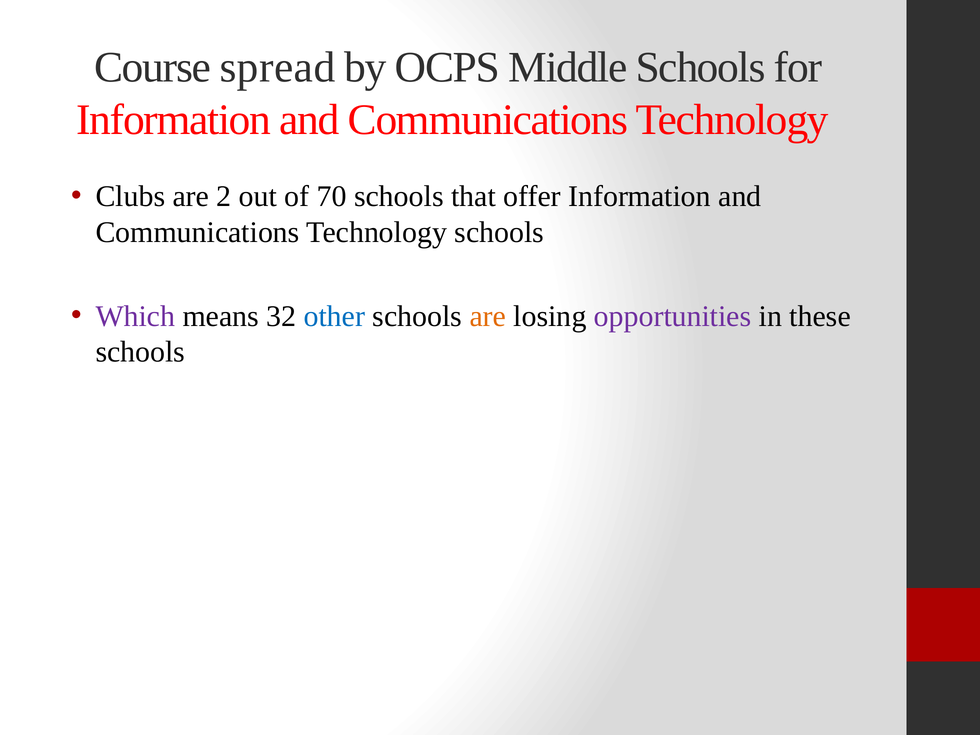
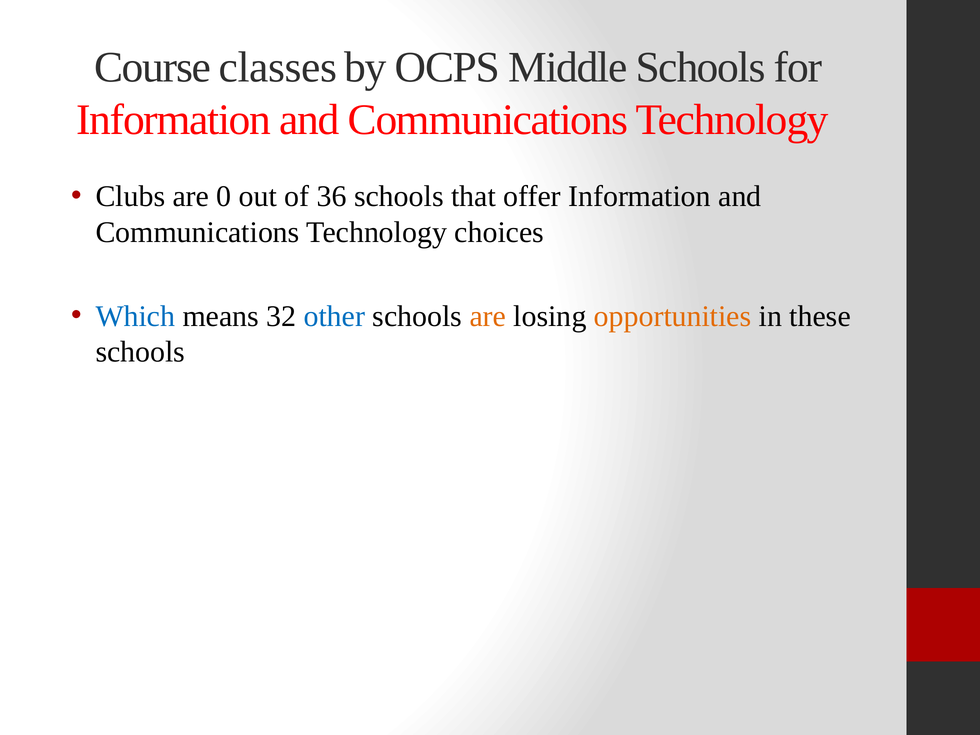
spread: spread -> classes
2: 2 -> 0
70: 70 -> 36
Technology schools: schools -> choices
Which colour: purple -> blue
opportunities colour: purple -> orange
